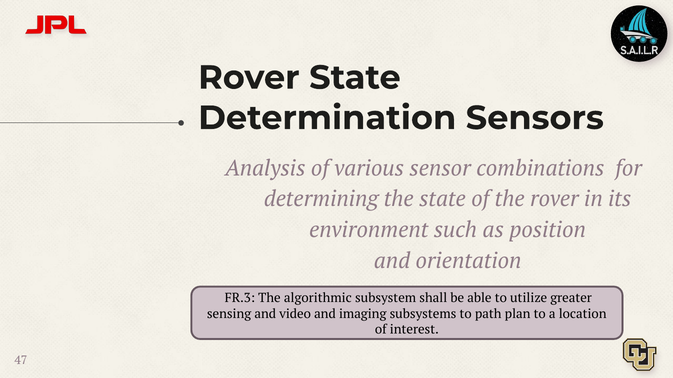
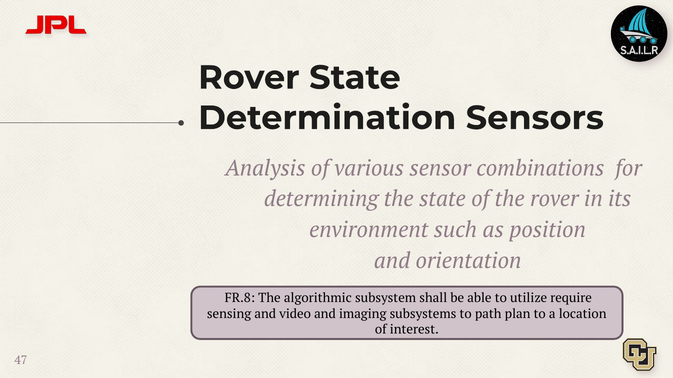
FR.3: FR.3 -> FR.8
greater: greater -> require
